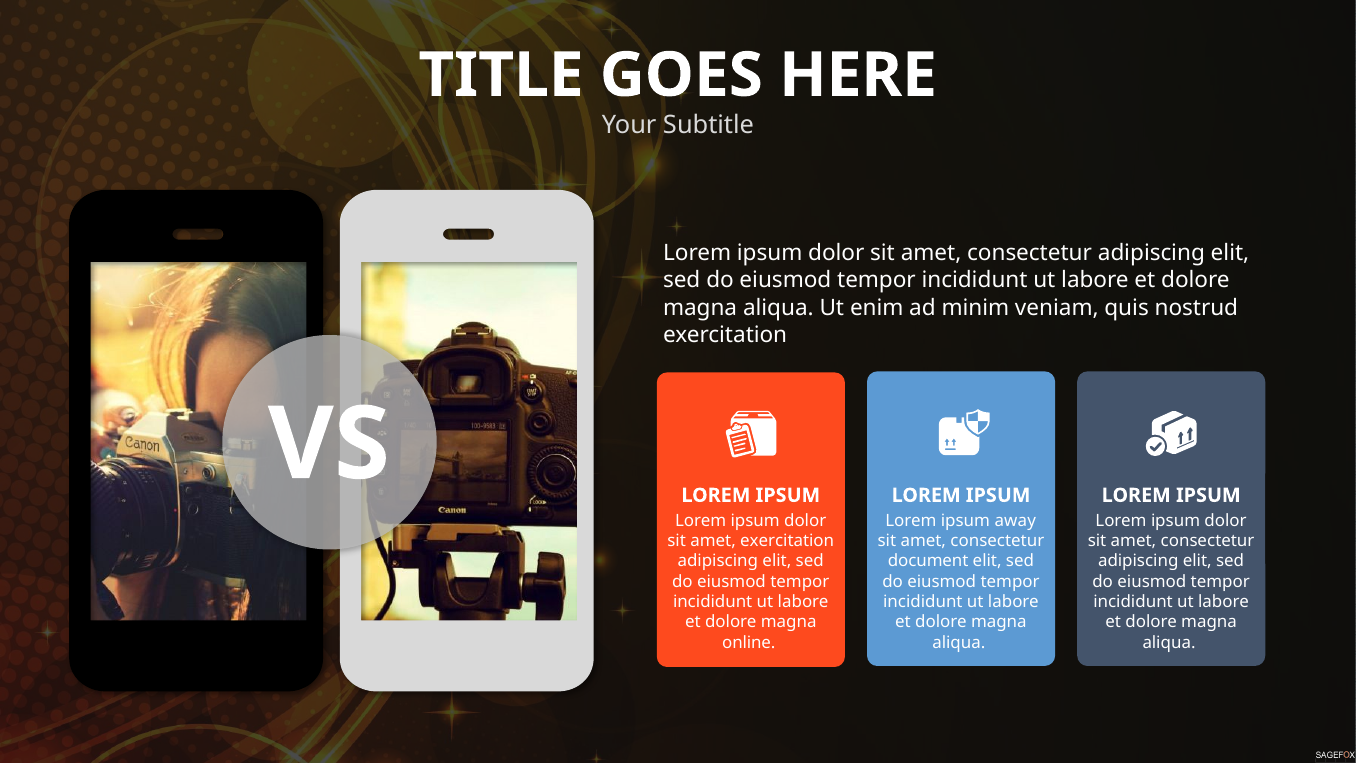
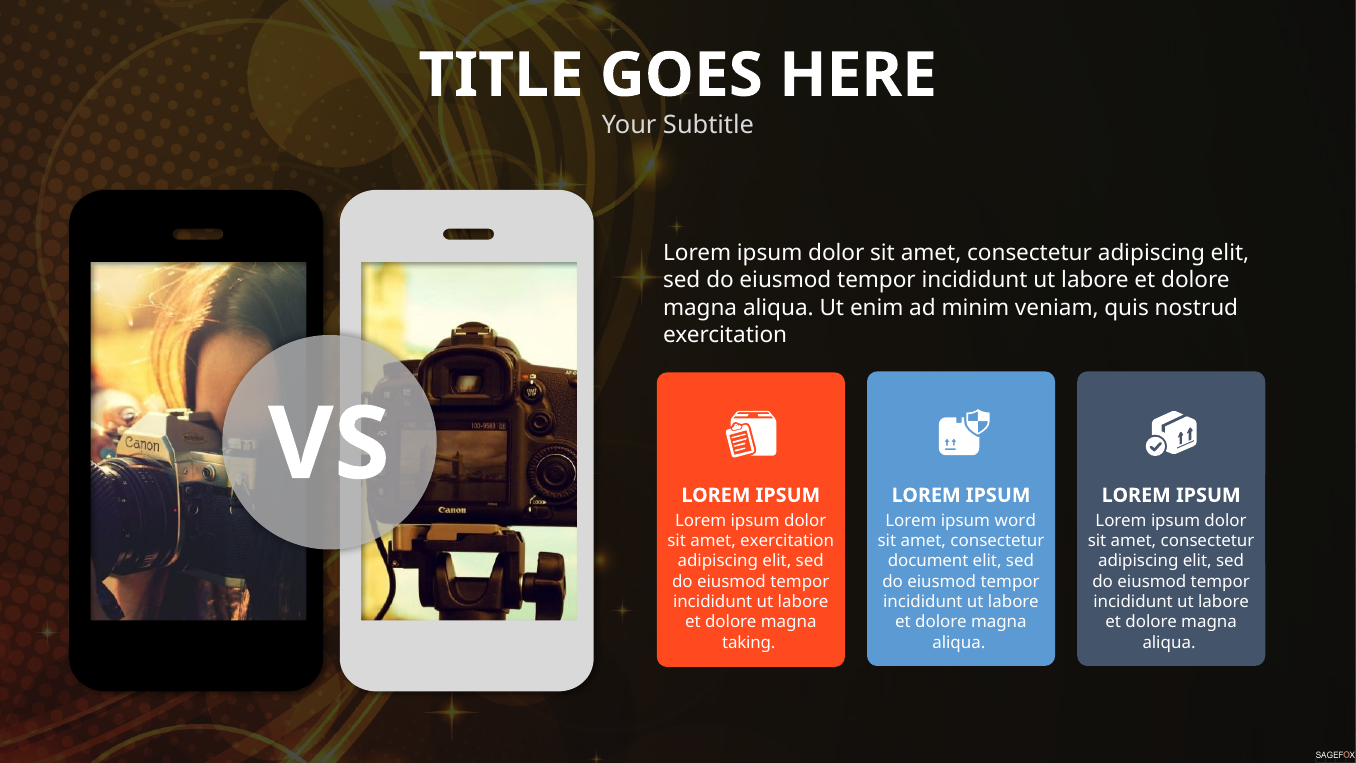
away: away -> word
online: online -> taking
